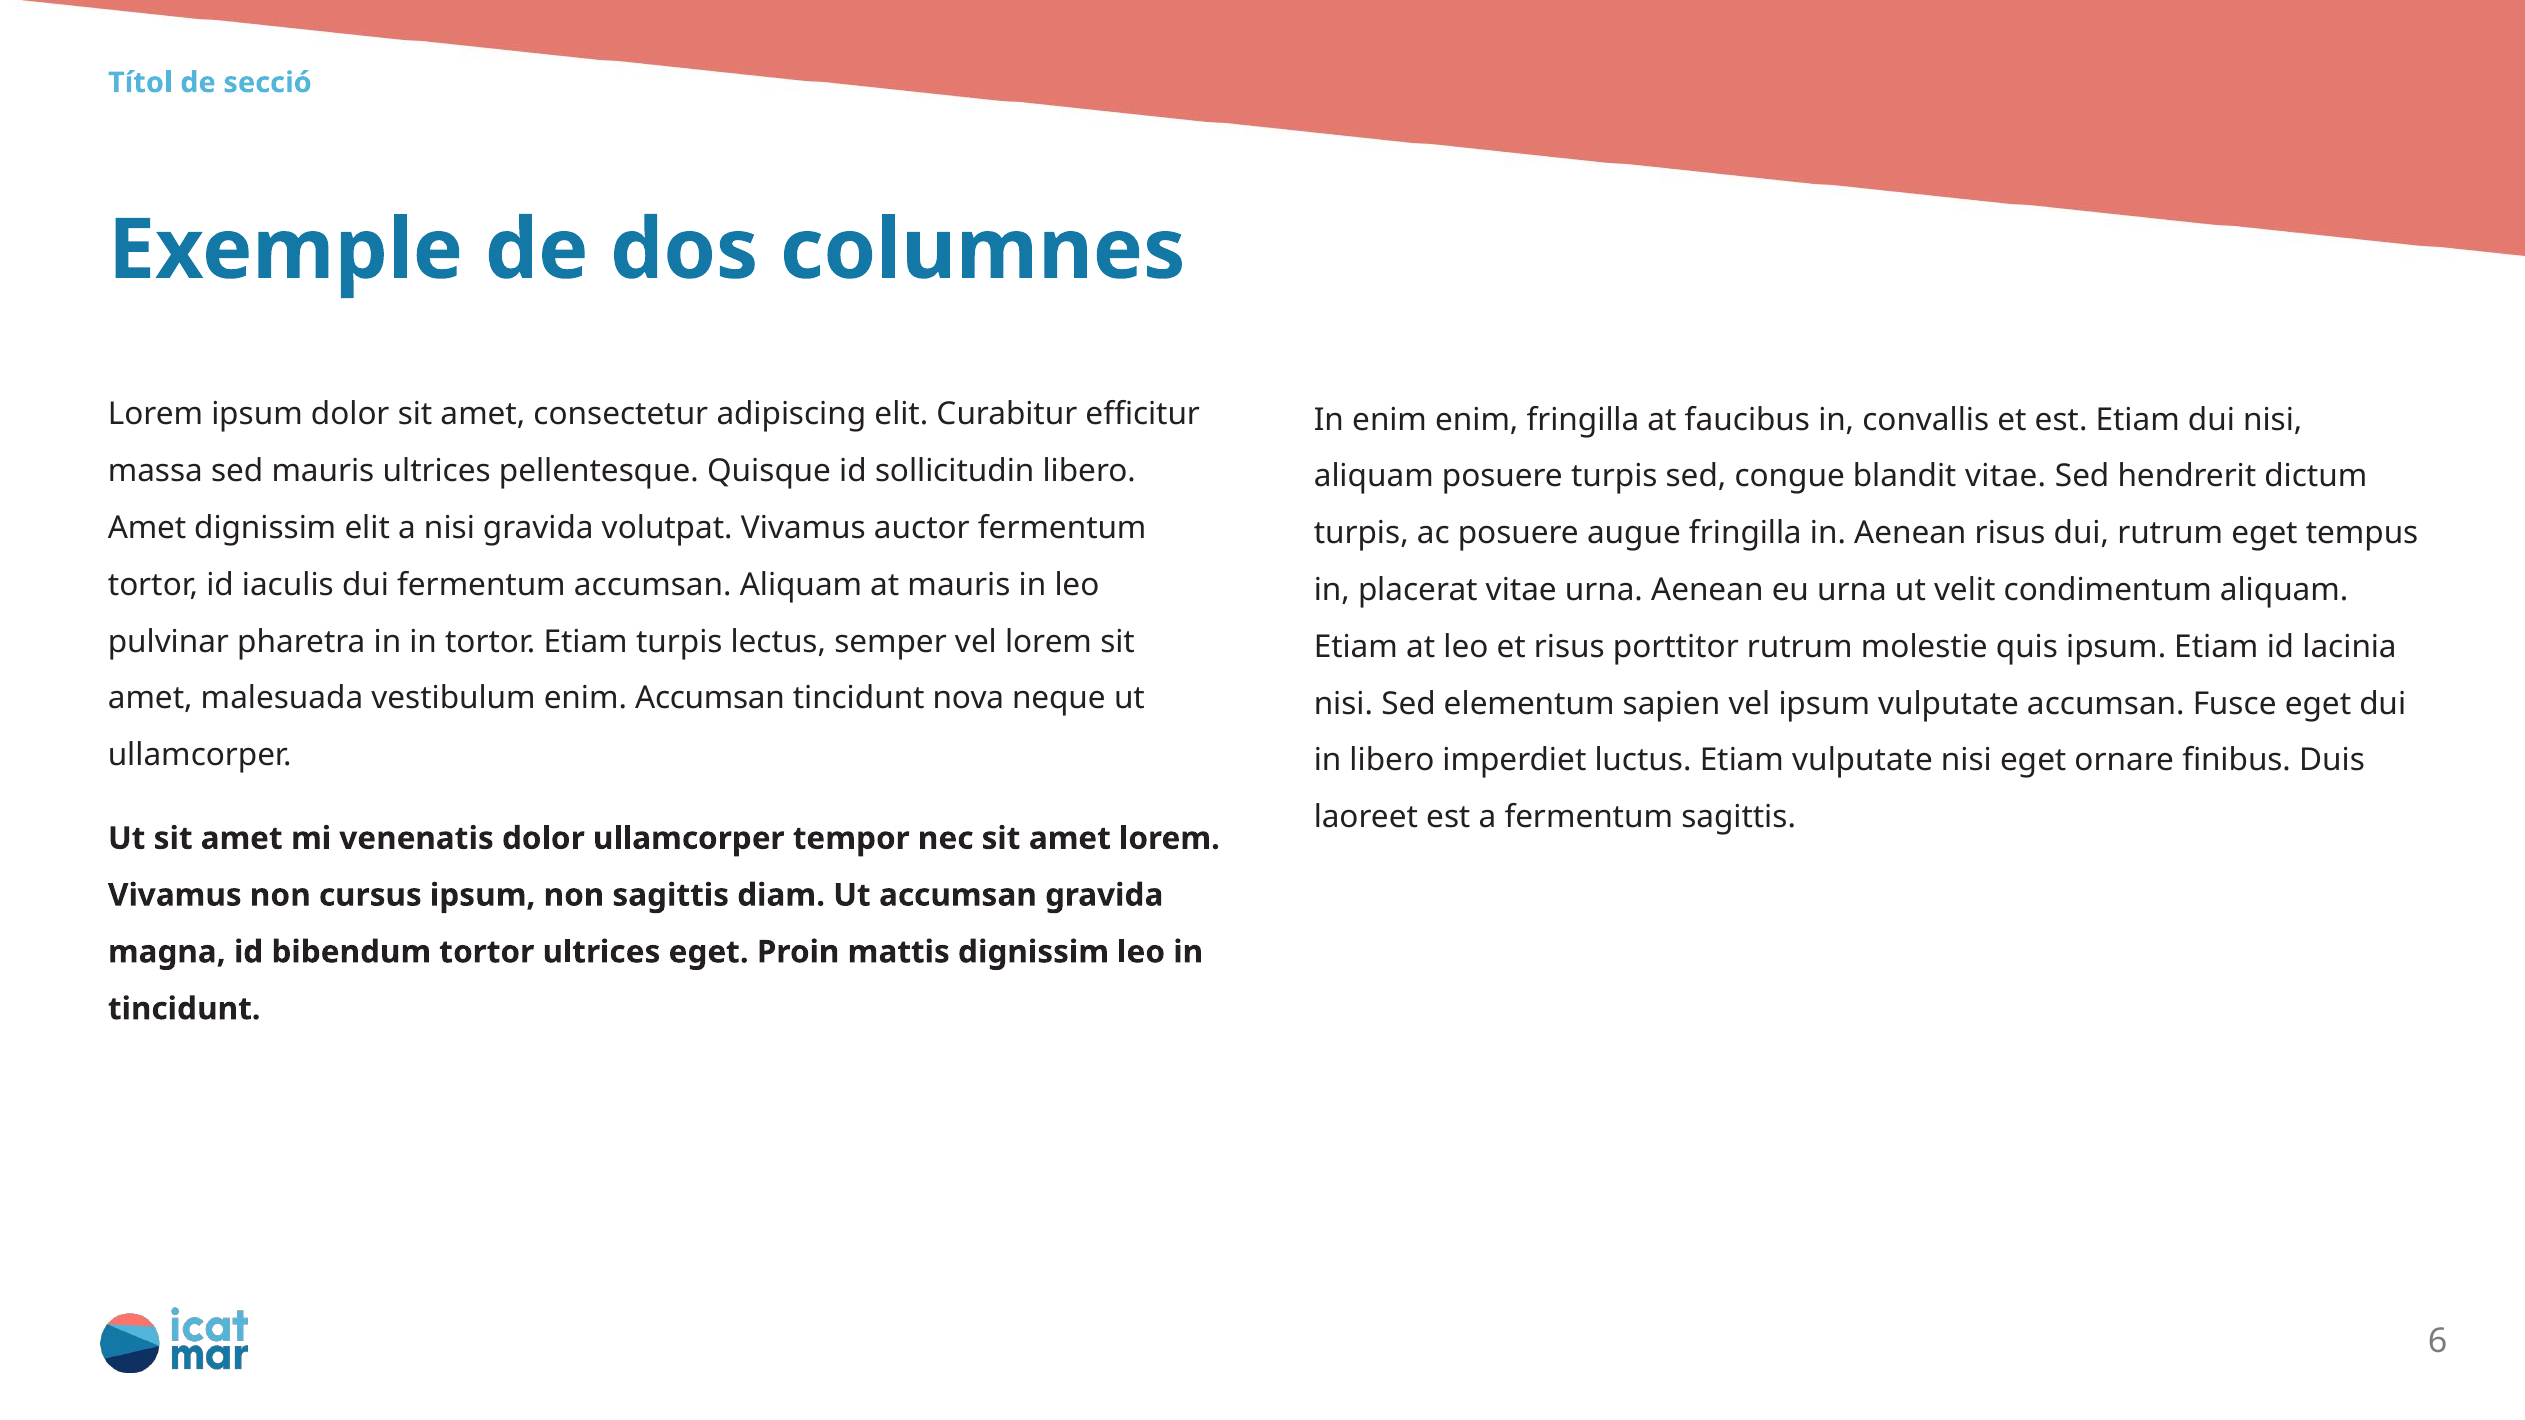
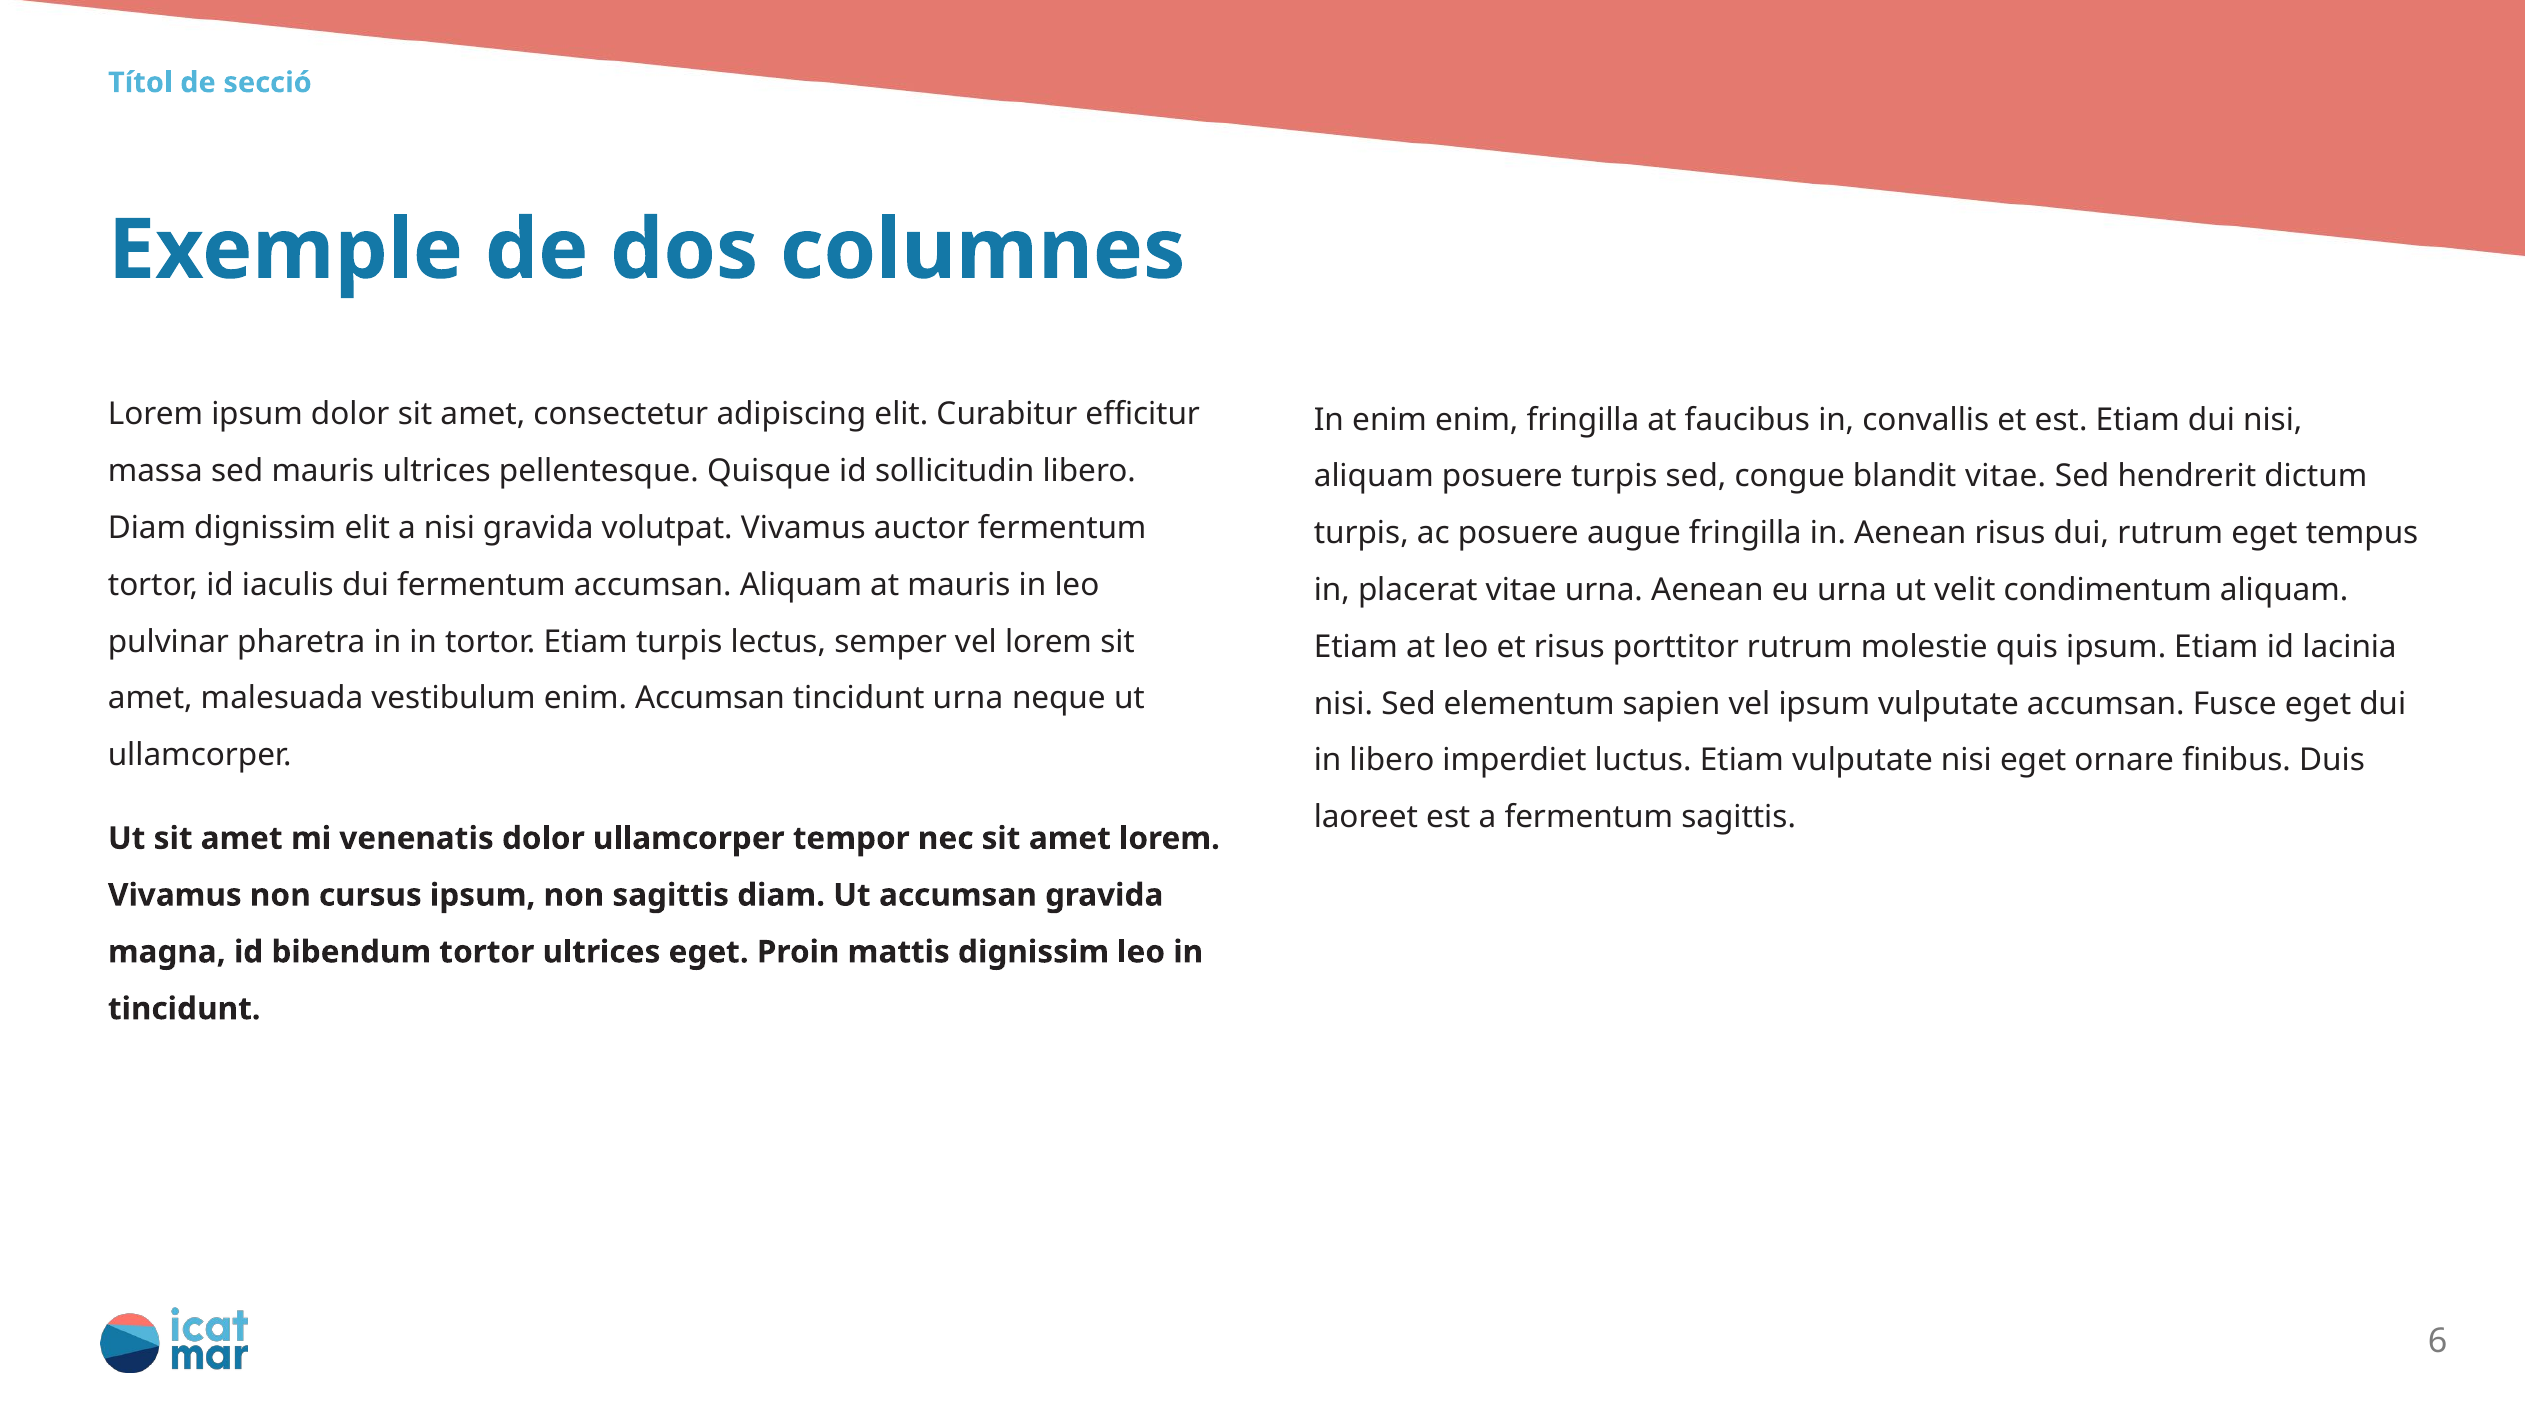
Amet at (147, 528): Amet -> Diam
tincidunt nova: nova -> urna
